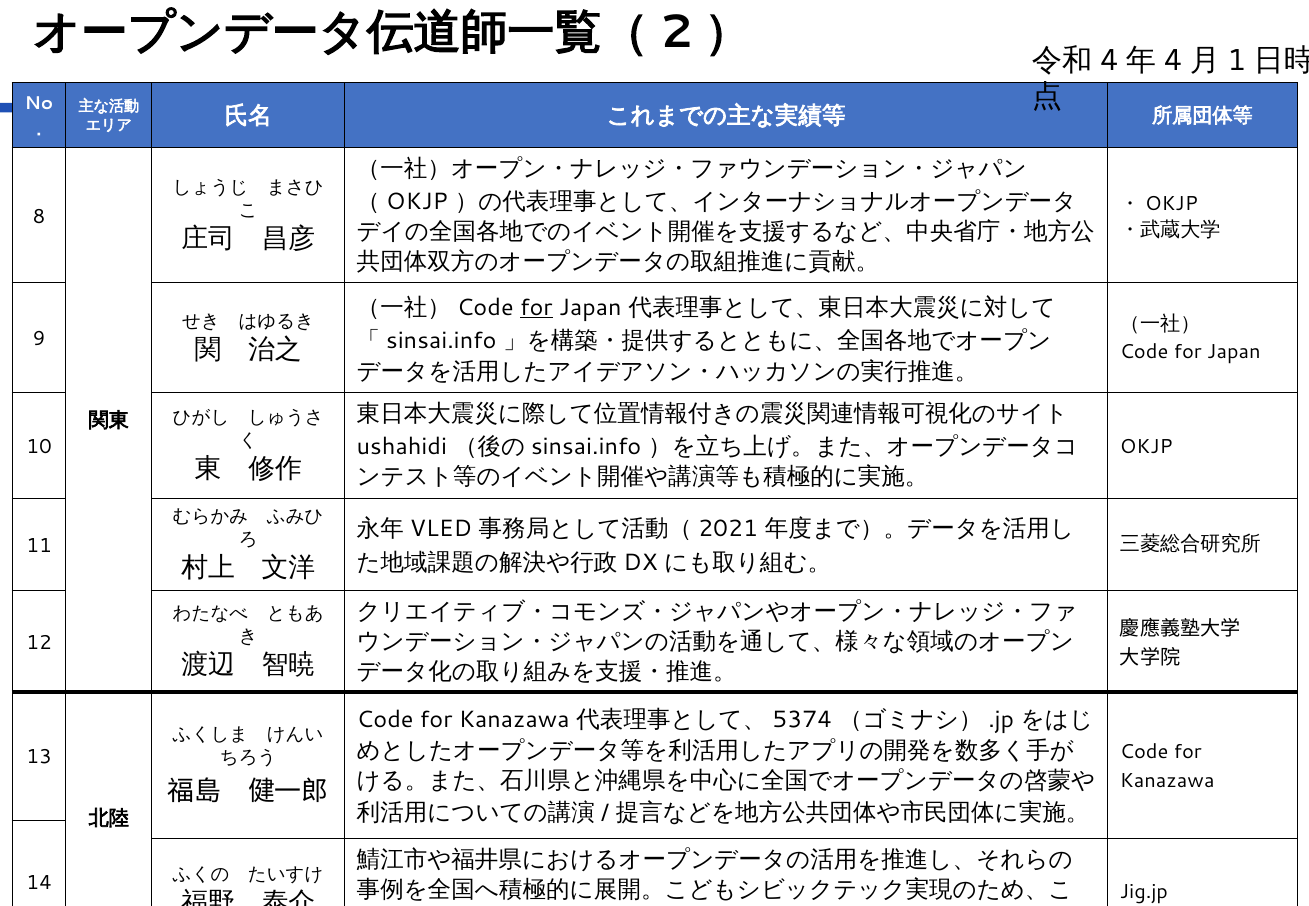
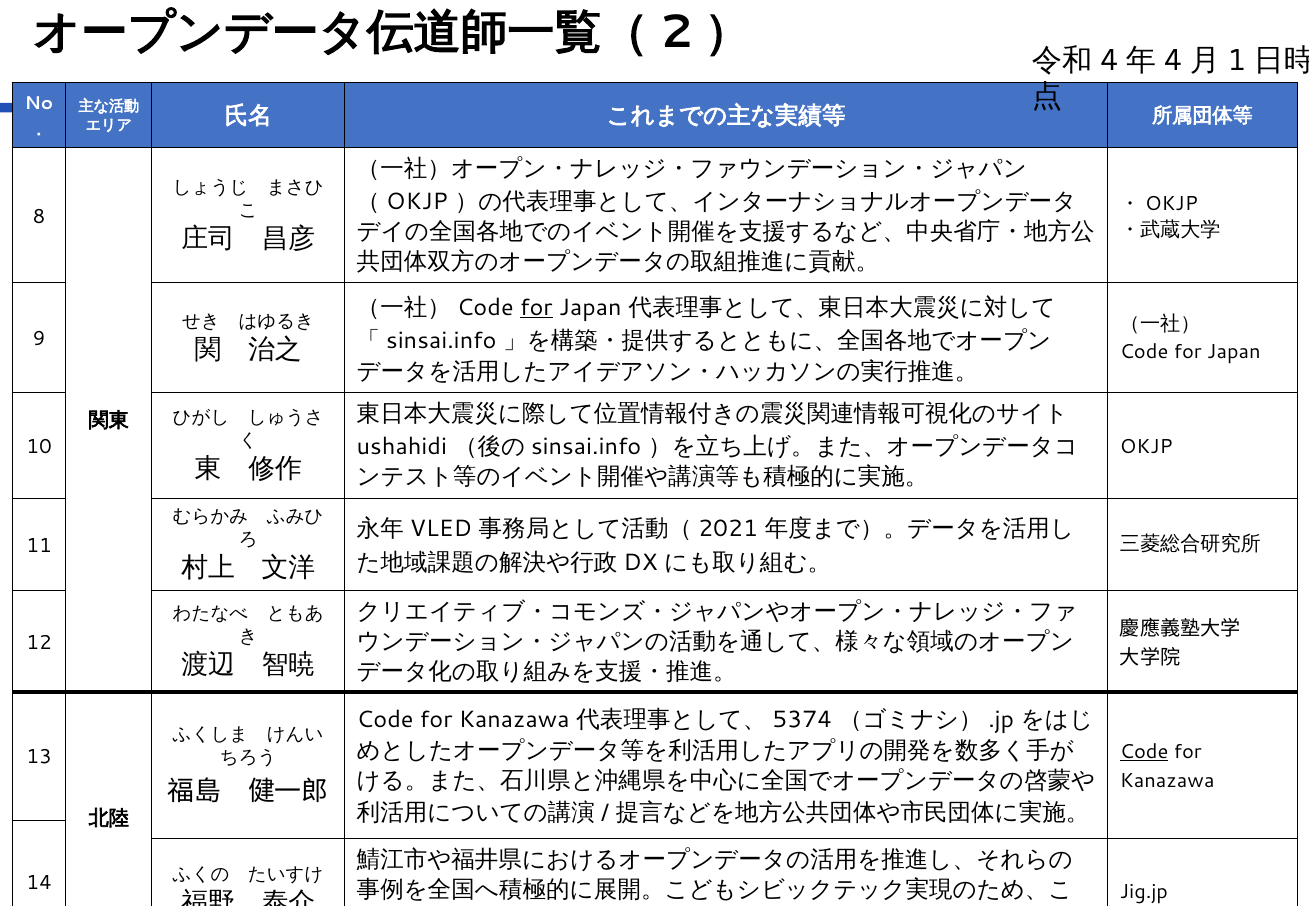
Code at (1144, 752) underline: none -> present
